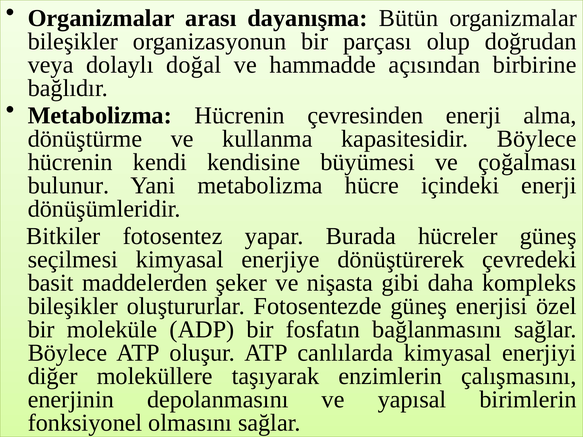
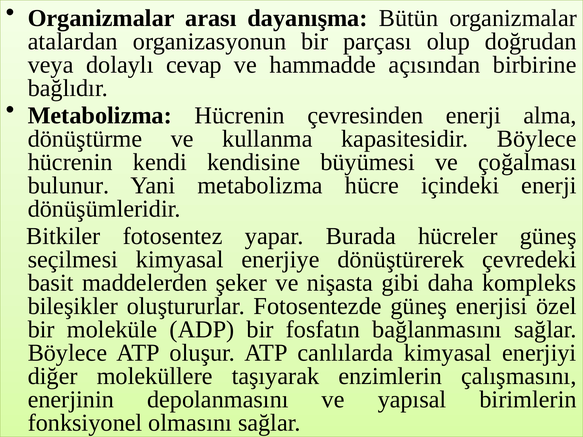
bileşikler at (73, 42): bileşikler -> atalardan
doğal: doğal -> cevap
